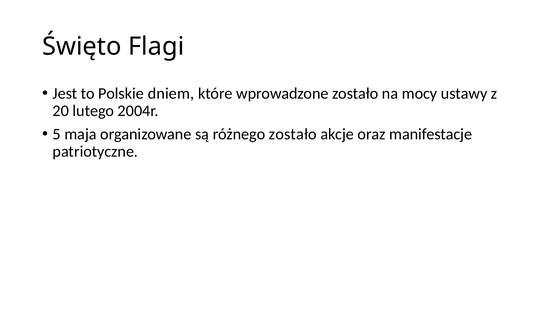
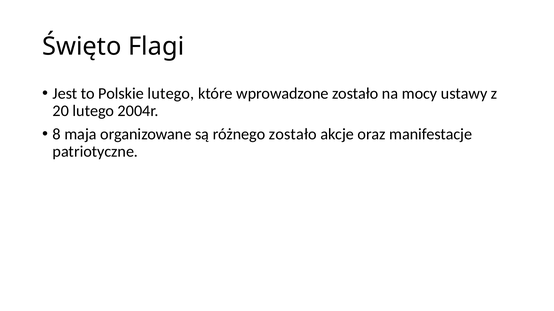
Polskie dniem: dniem -> lutego
5: 5 -> 8
